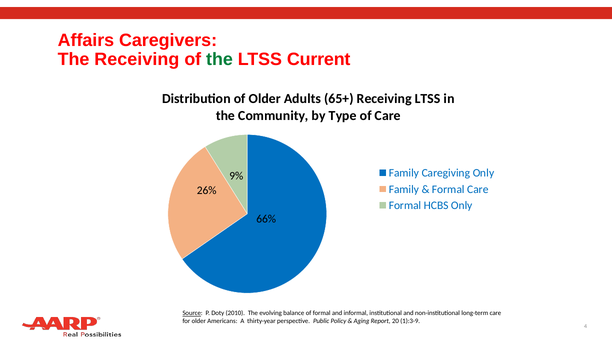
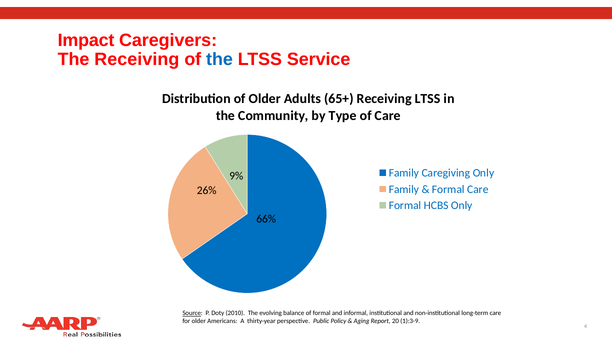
Affairs: Affairs -> Impact
the at (219, 60) colour: green -> blue
Current: Current -> Service
